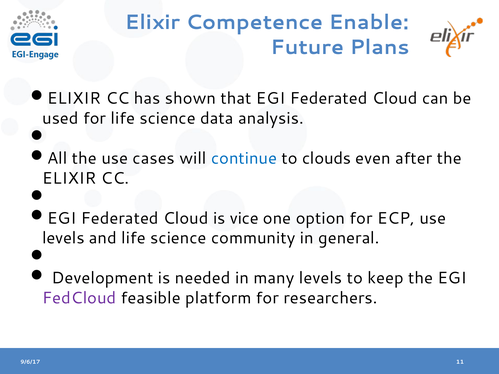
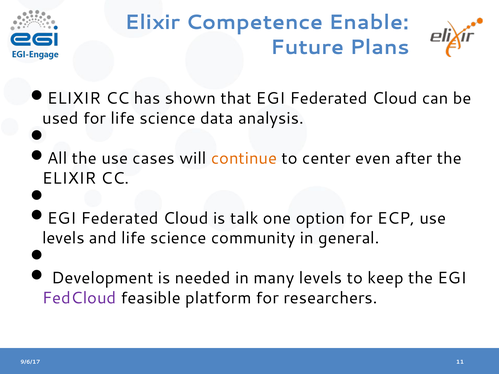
continue colour: blue -> orange
clouds: clouds -> center
is vice: vice -> talk
